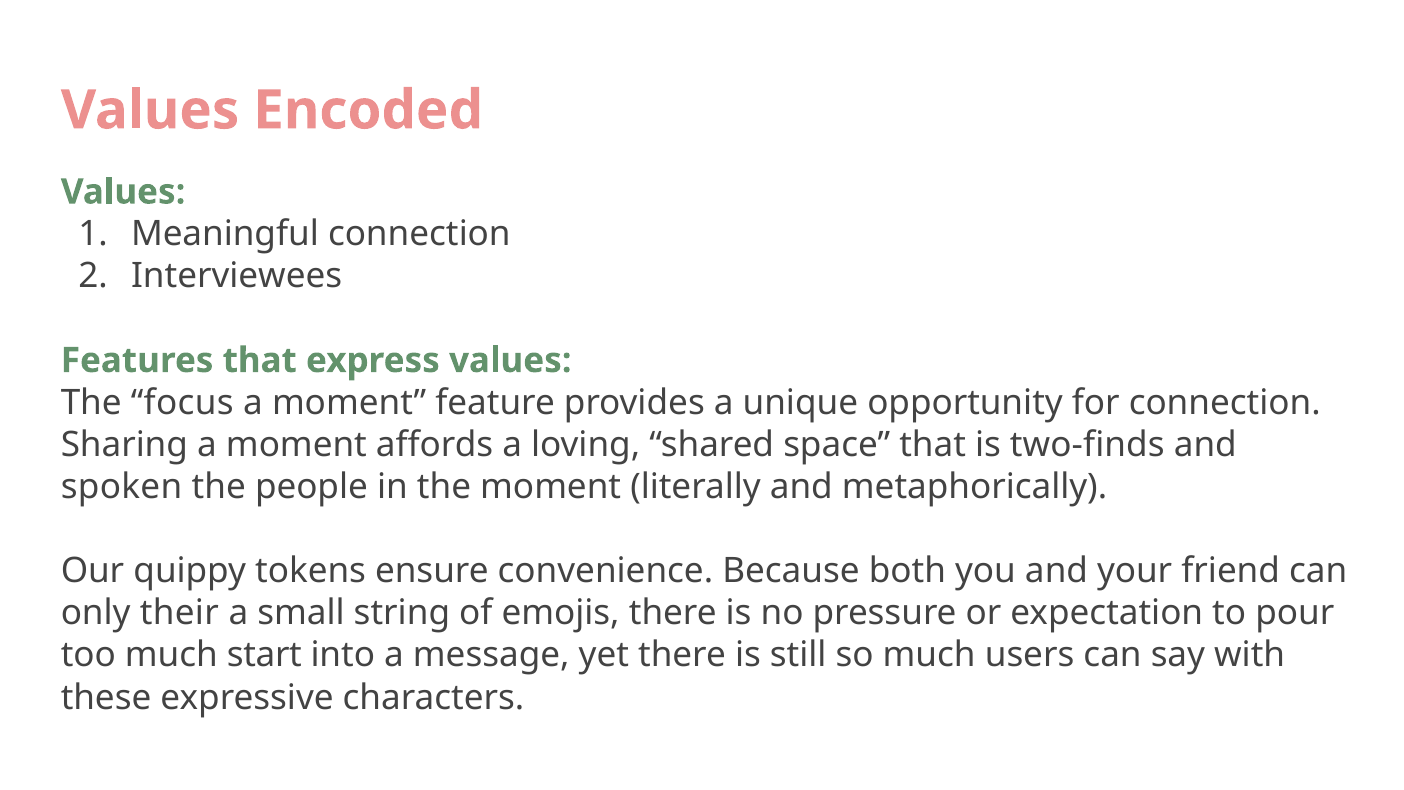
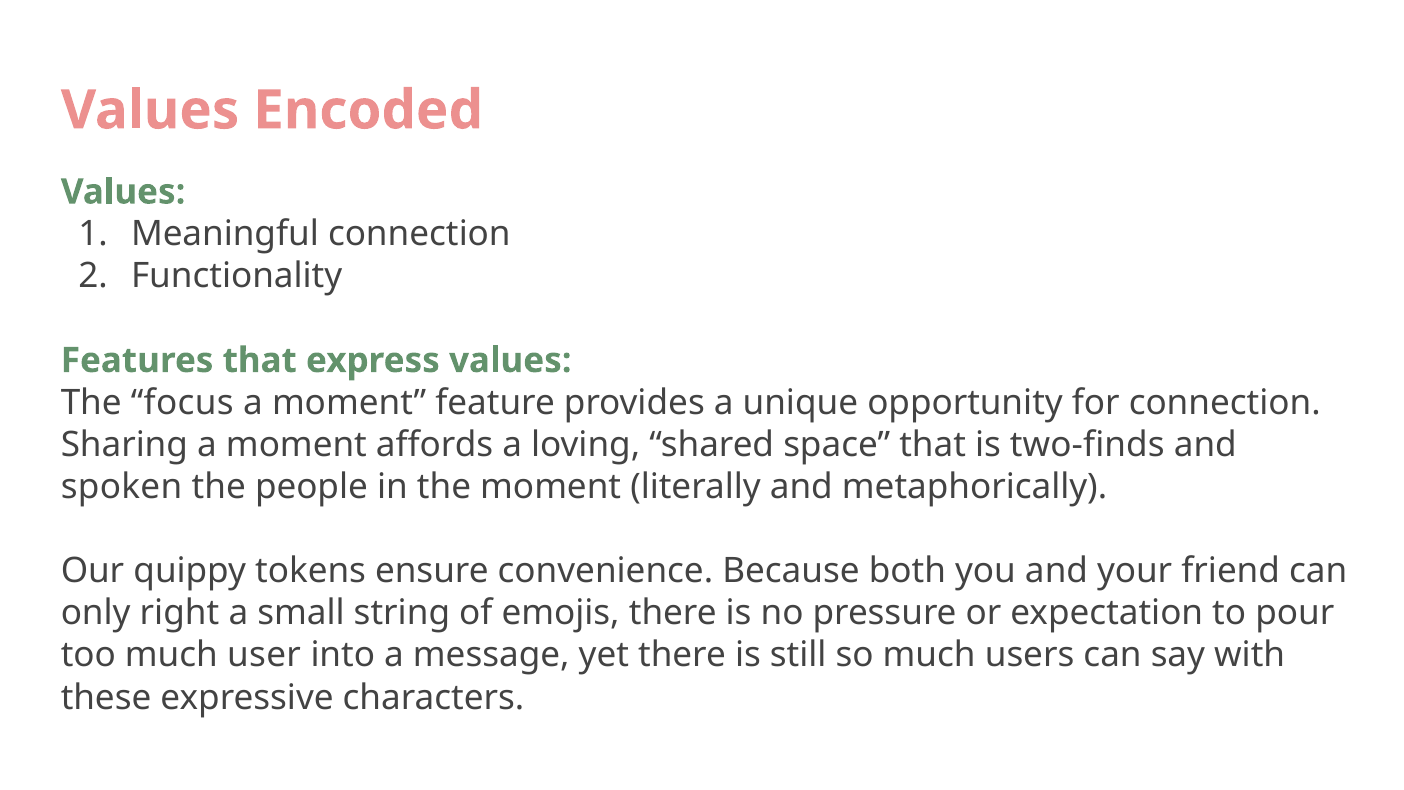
Interviewees: Interviewees -> Functionality
their: their -> right
start: start -> user
